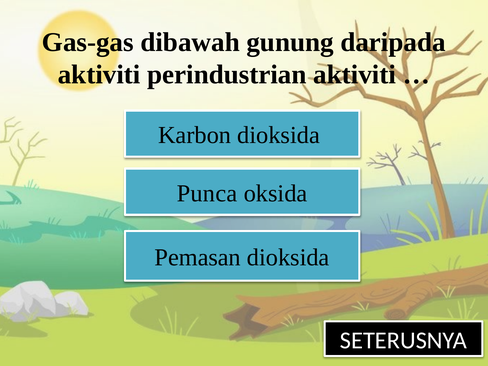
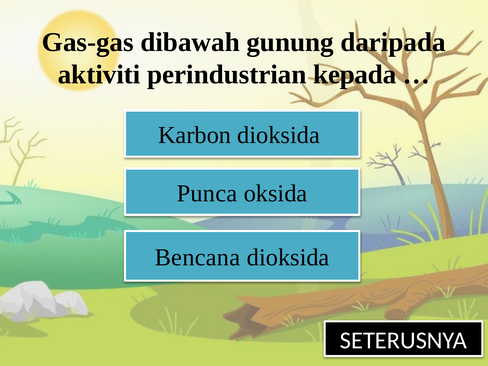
perindustrian aktiviti: aktiviti -> kepada
Pemasan: Pemasan -> Bencana
